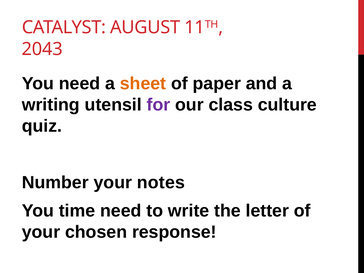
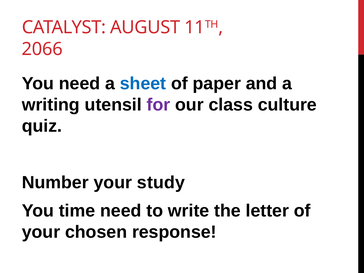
2043: 2043 -> 2066
sheet colour: orange -> blue
notes: notes -> study
